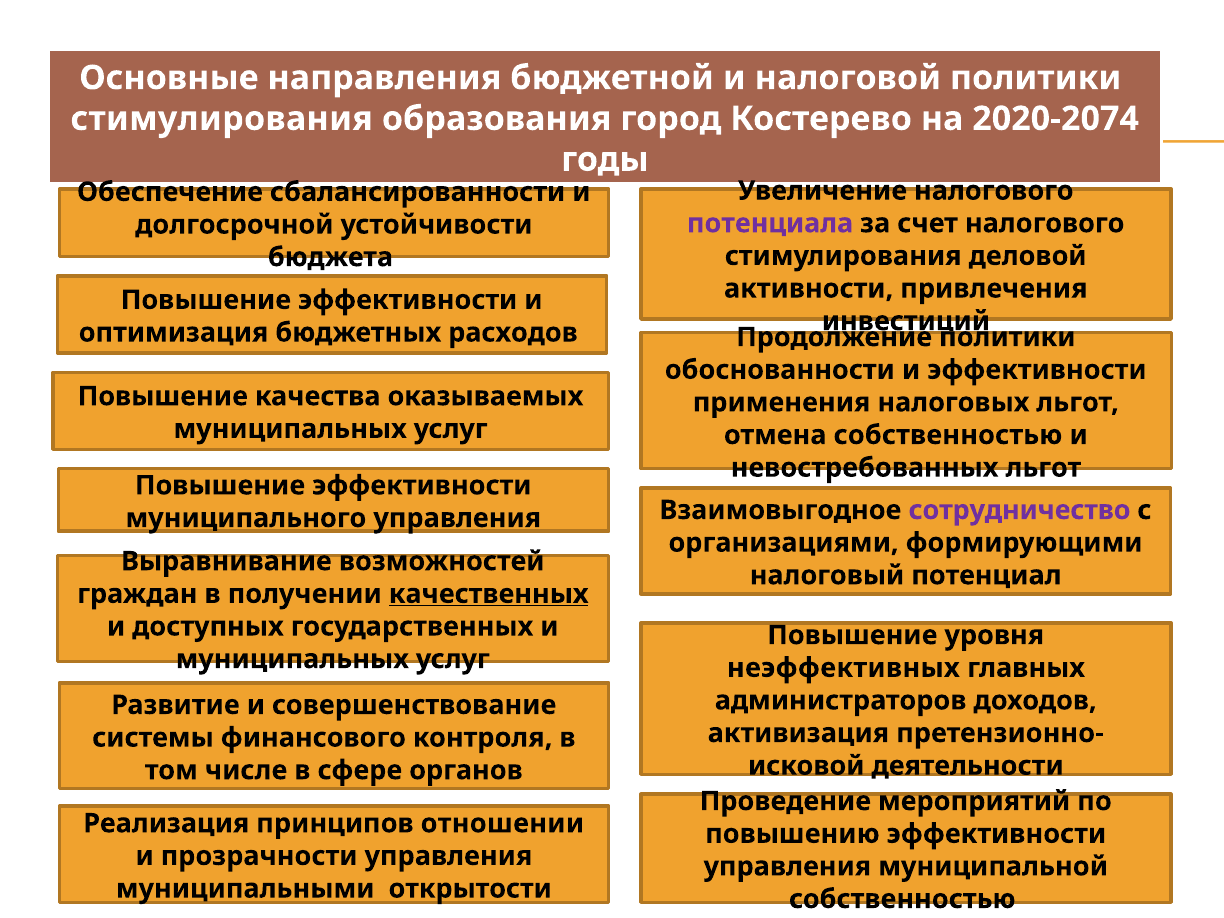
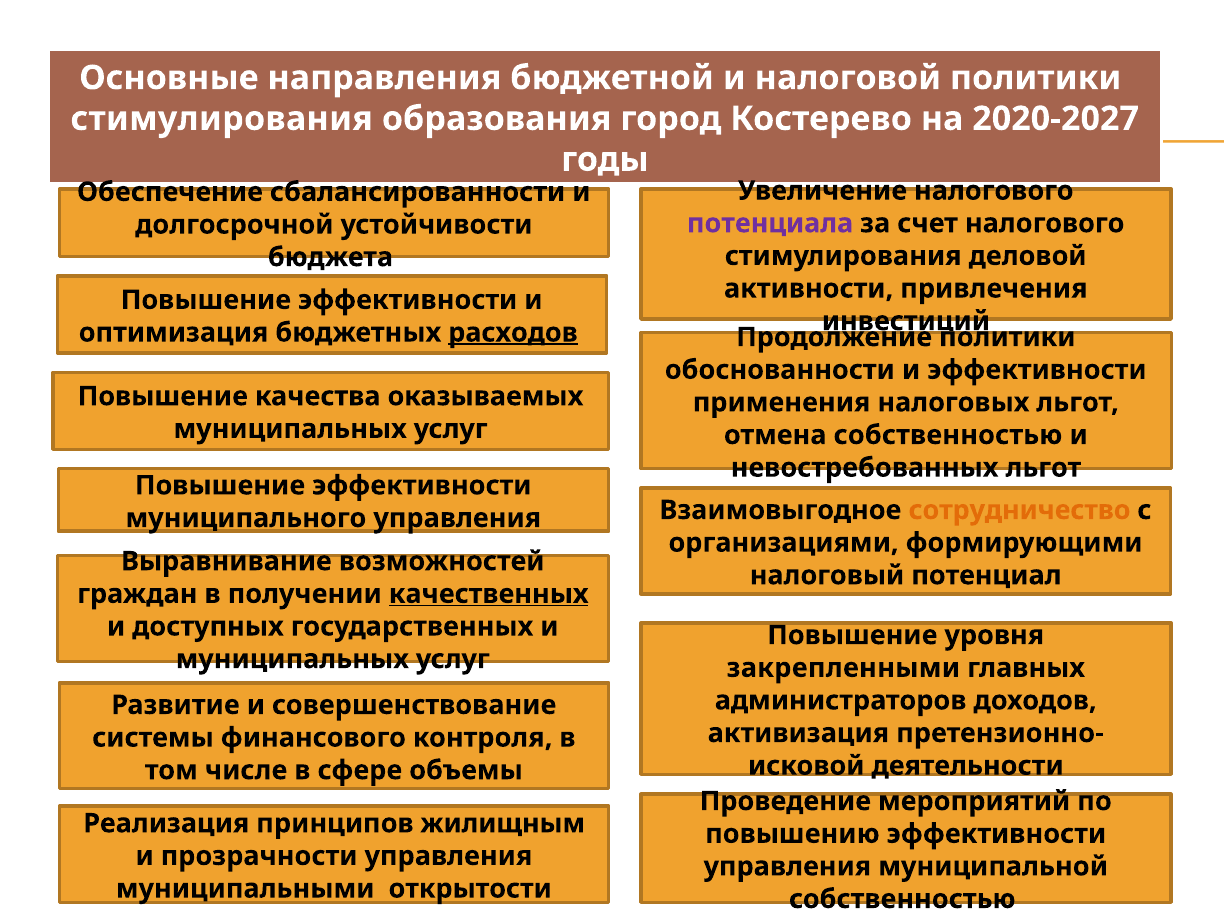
2020-2074: 2020-2074 -> 2020-2027
расходов underline: none -> present
сотрудничество colour: purple -> orange
неэффективных: неэффективных -> закрепленными
органов: органов -> объемы
отношении: отношении -> жилищным
